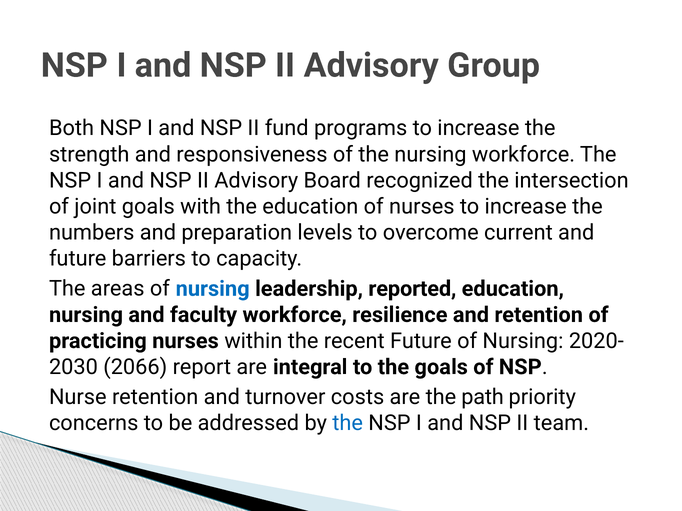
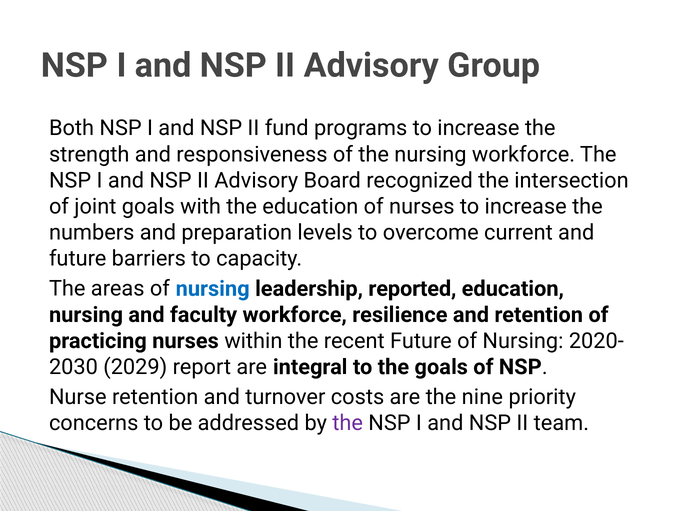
2066: 2066 -> 2029
path: path -> nine
the at (348, 423) colour: blue -> purple
